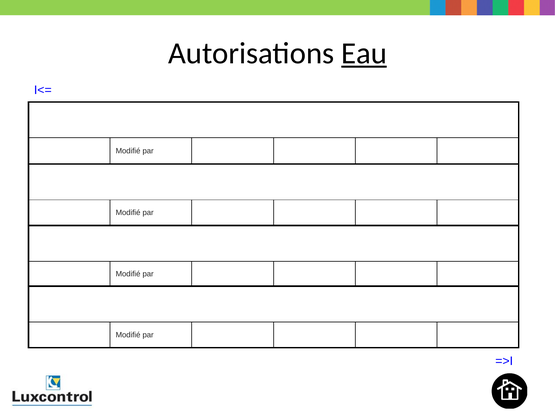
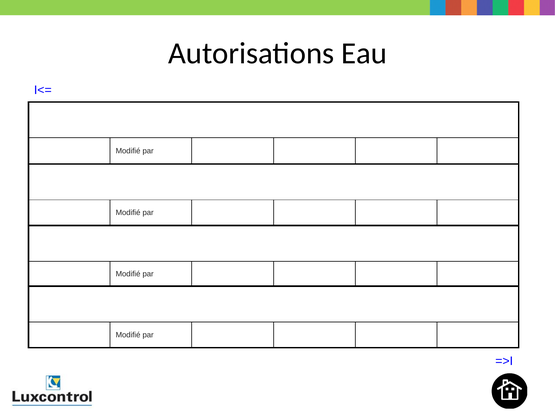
Eau underline: present -> none
